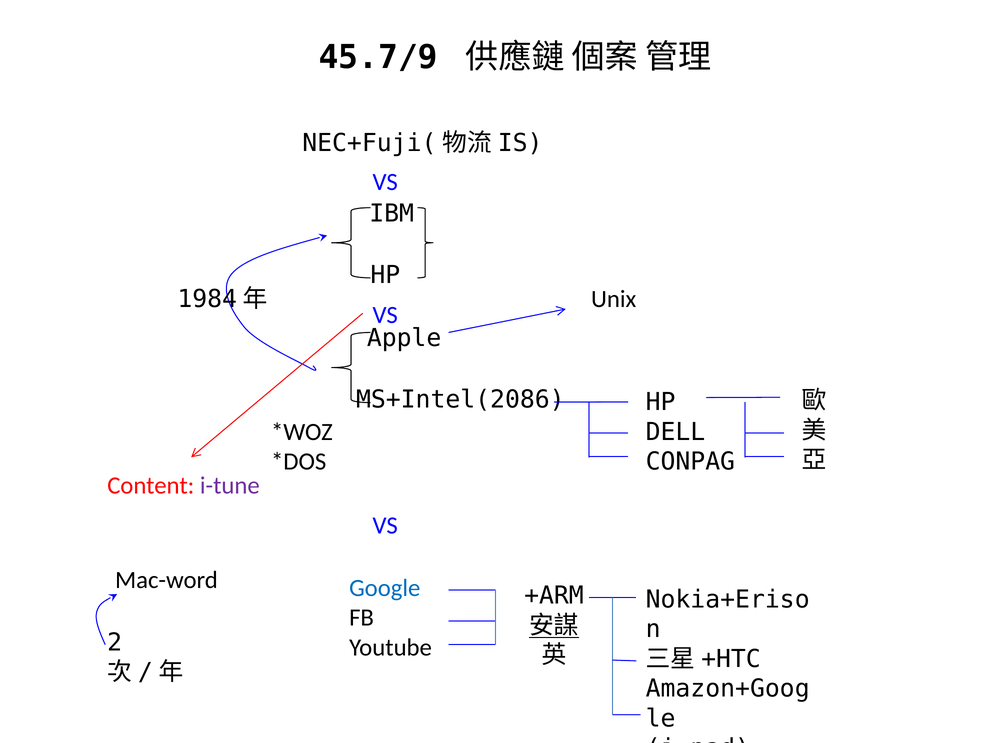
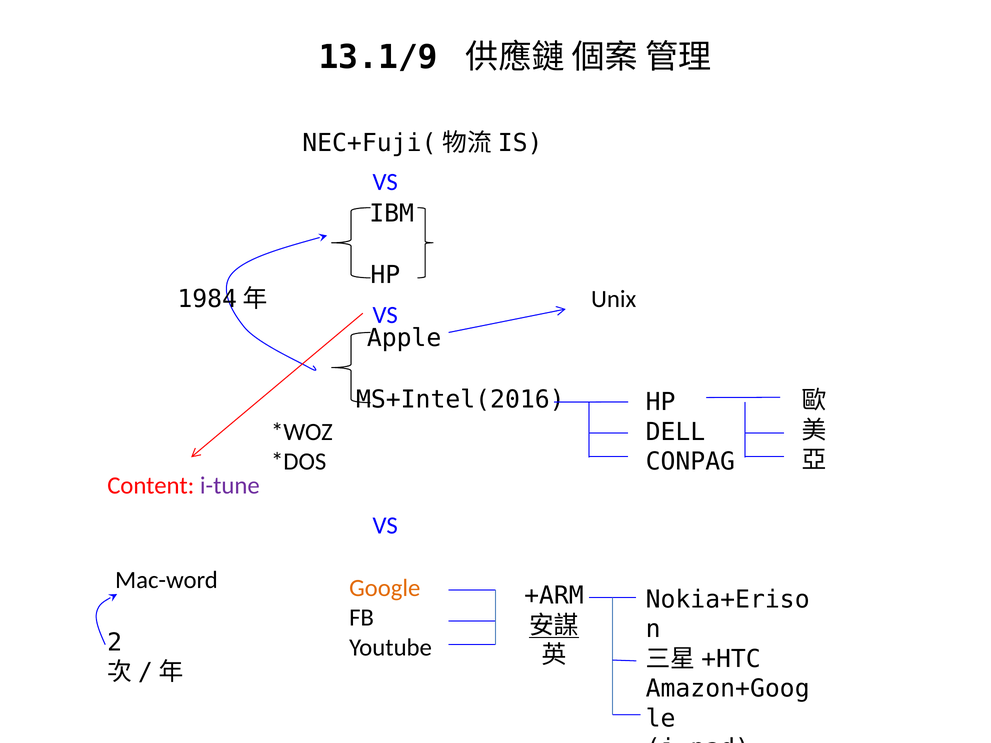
45.7/9: 45.7/9 -> 13.1/9
MS+Intel(2086: MS+Intel(2086 -> MS+Intel(2016
Google colour: blue -> orange
